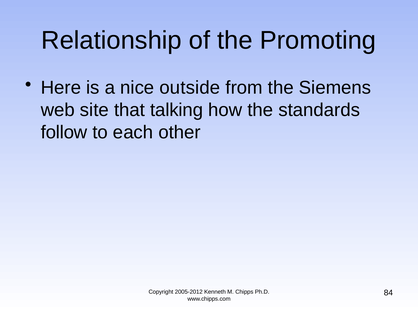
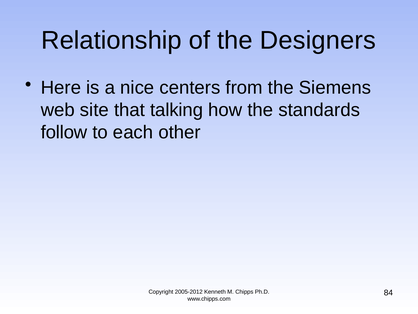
Promoting: Promoting -> Designers
outside: outside -> centers
